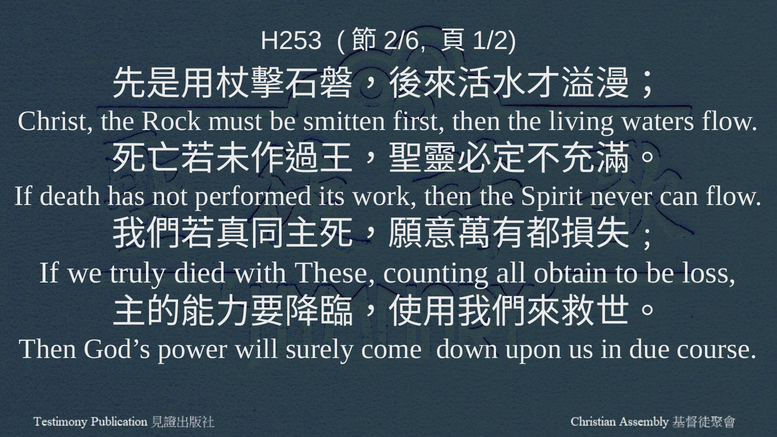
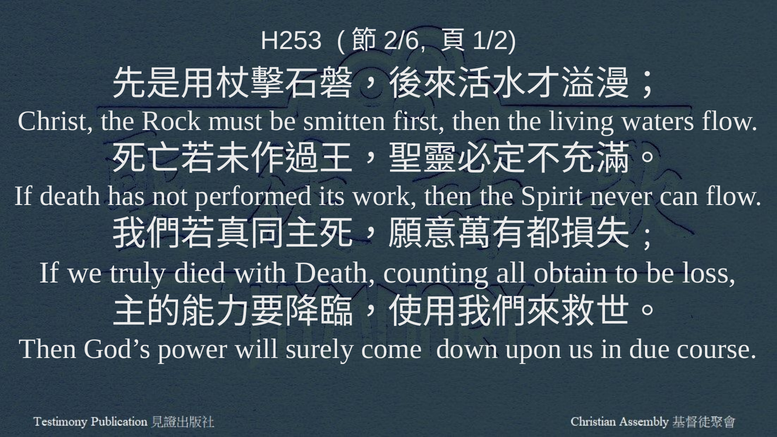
with These: These -> Death
